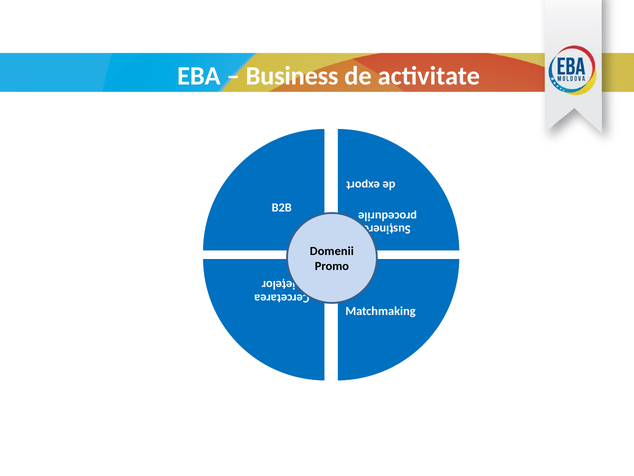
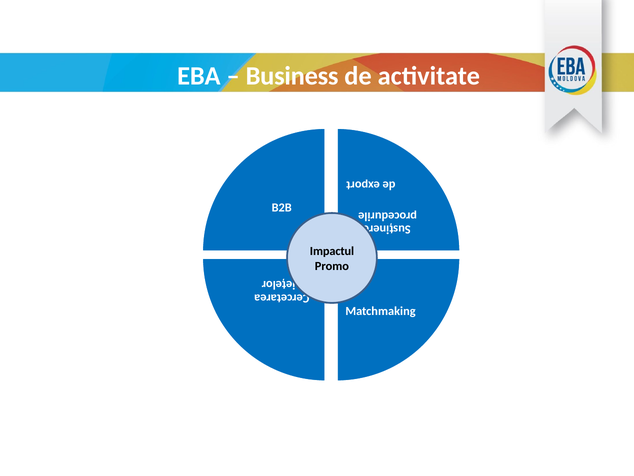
Domenii: Domenii -> Impactul
